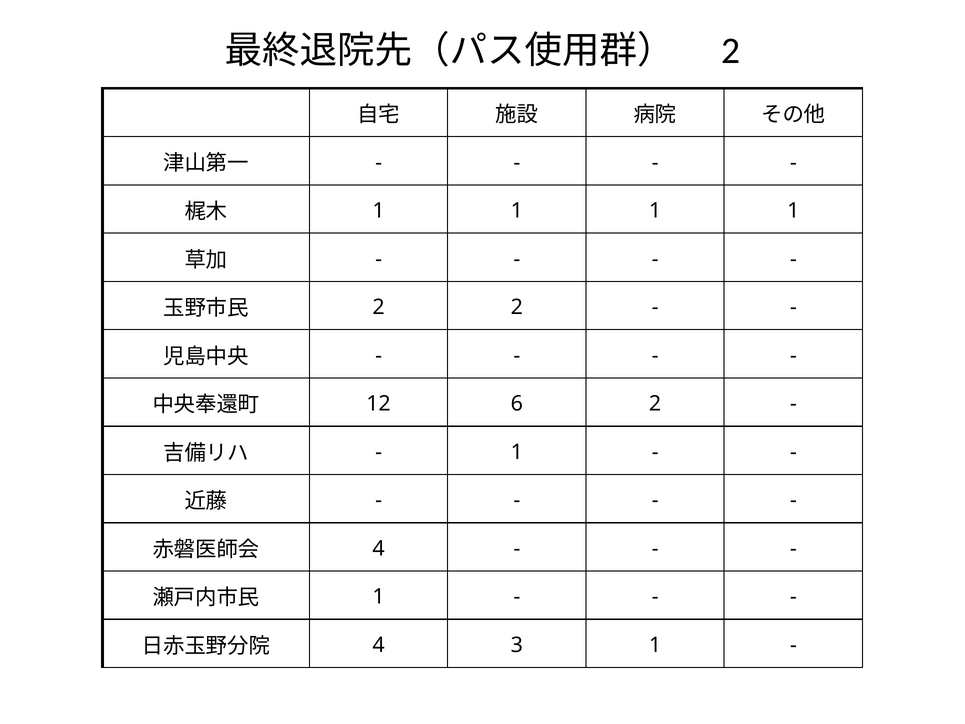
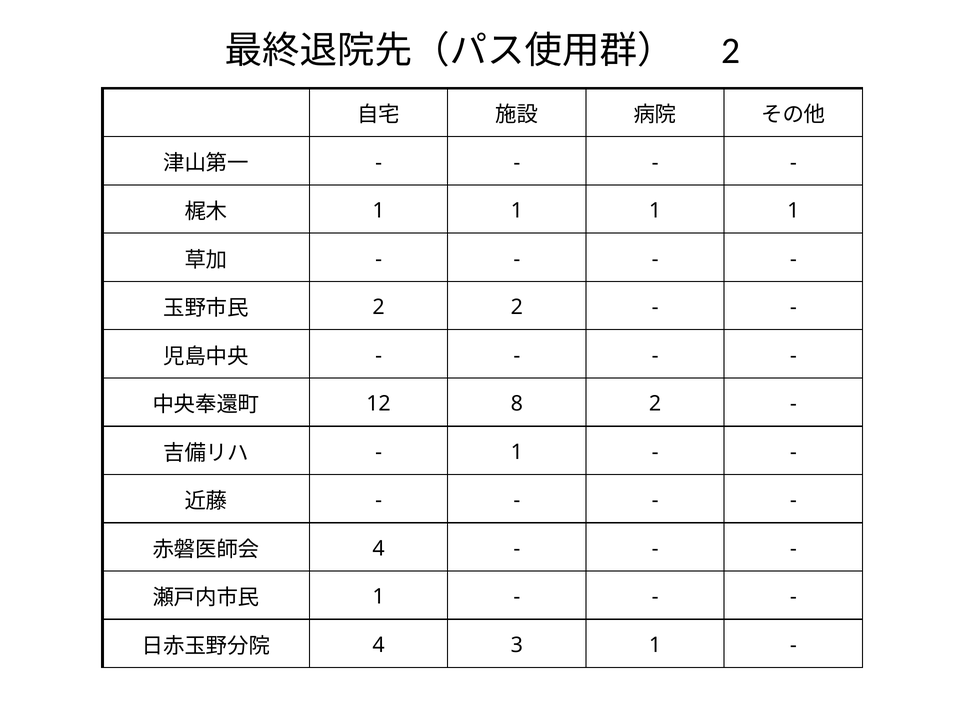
6: 6 -> 8
